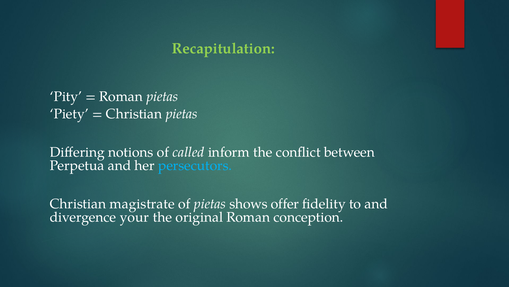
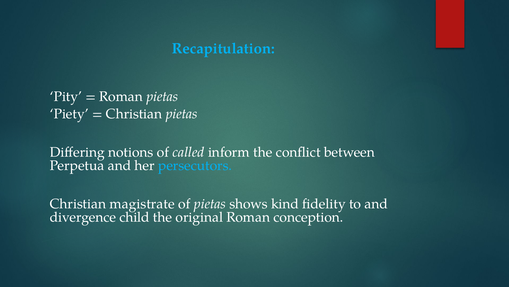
Recapitulation colour: light green -> light blue
offer: offer -> kind
your: your -> child
